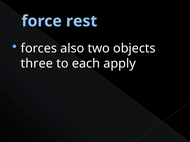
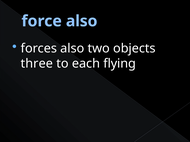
force rest: rest -> also
apply: apply -> flying
